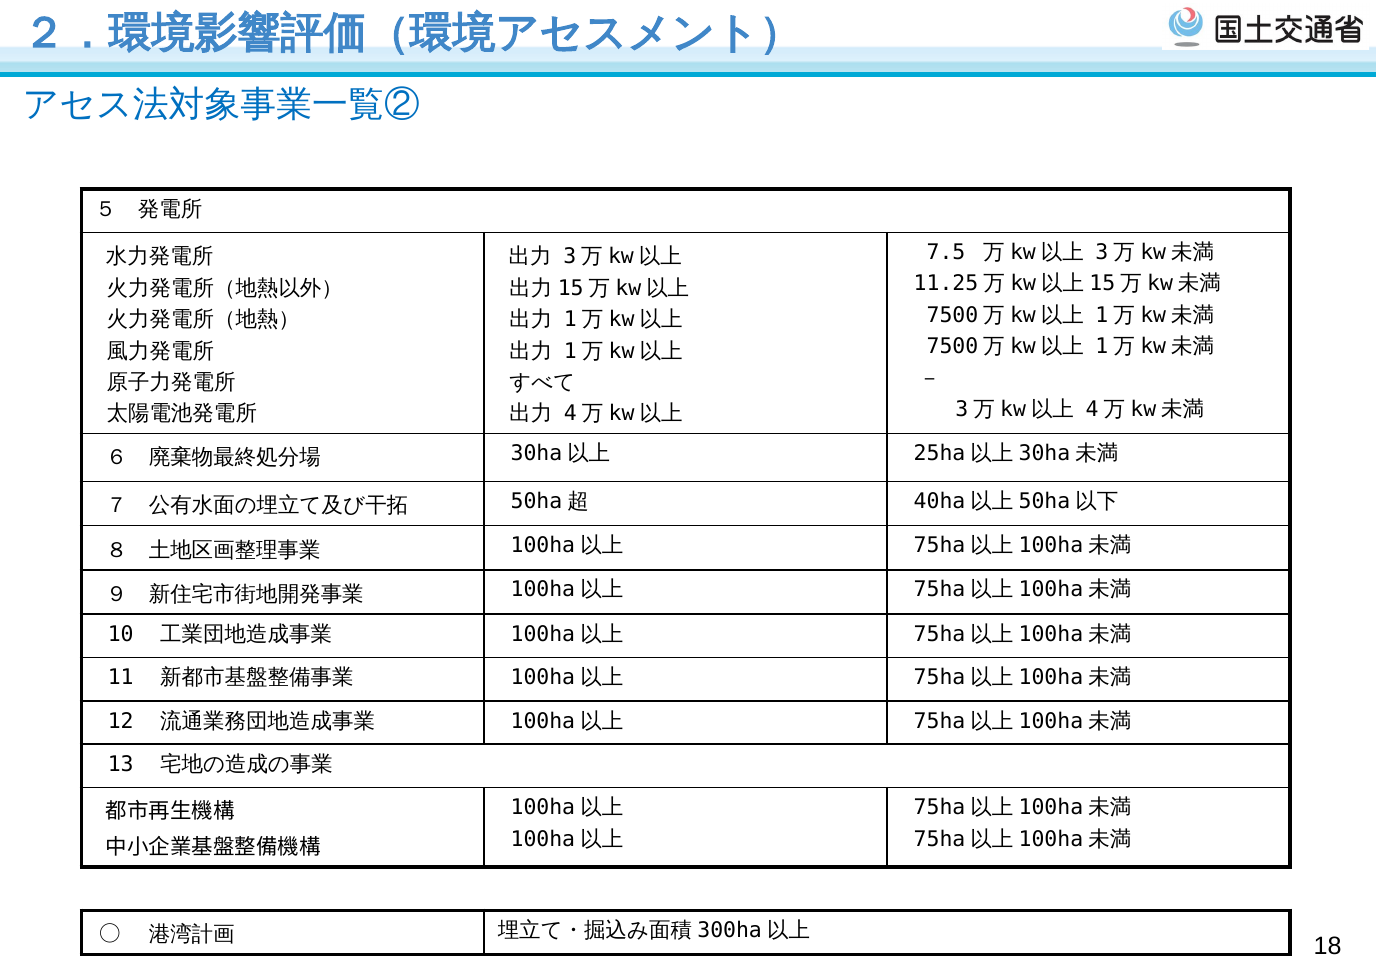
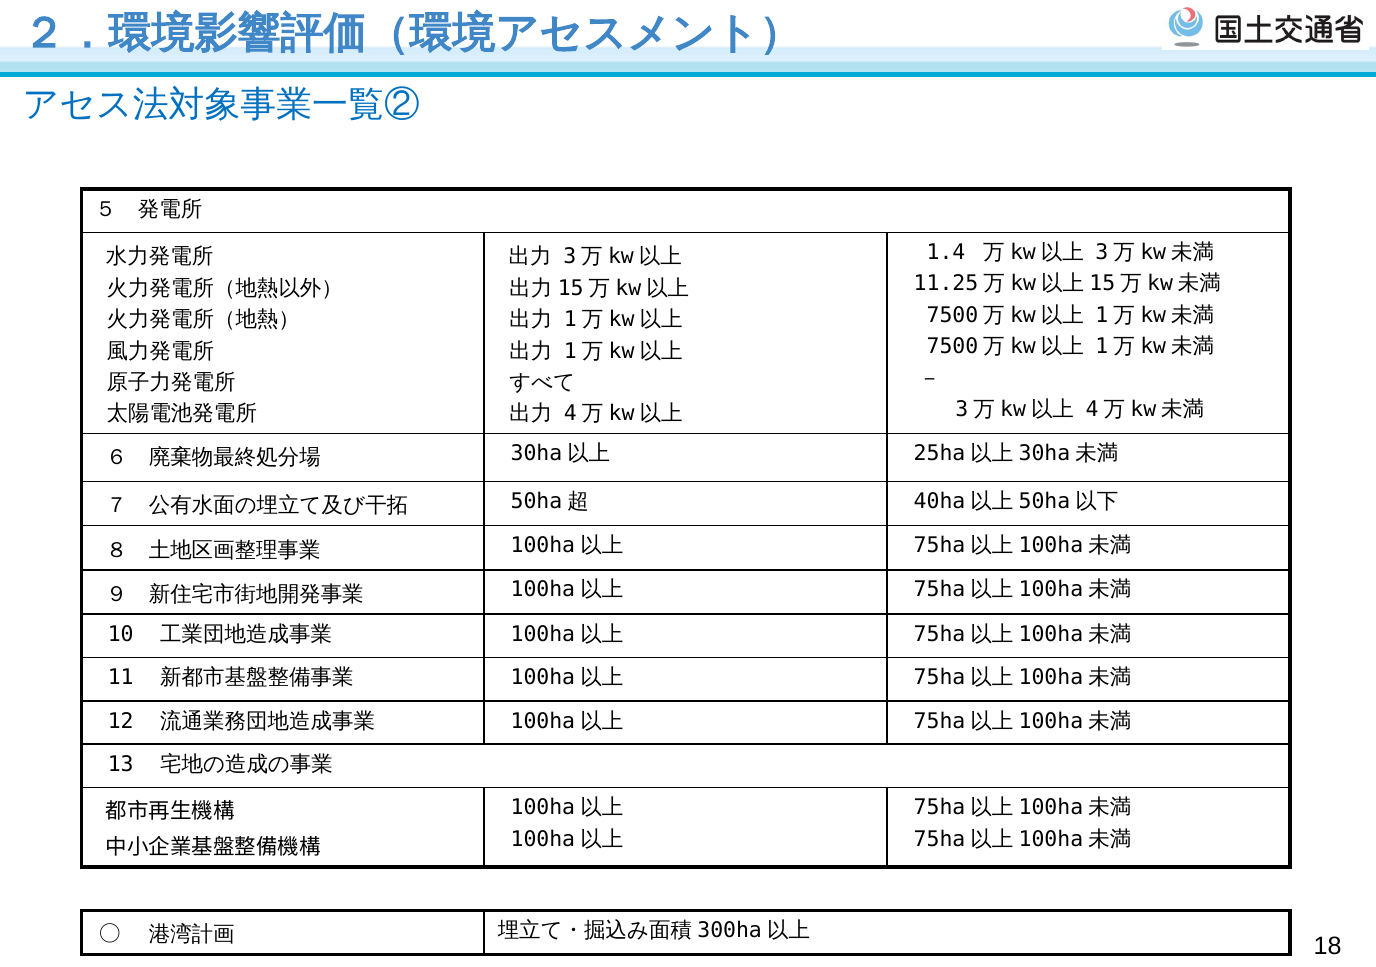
7.5: 7.5 -> 1.4
